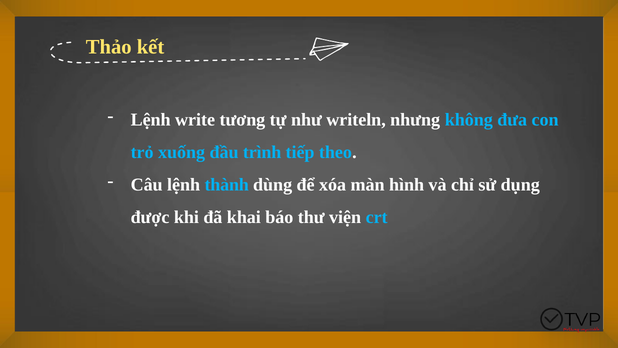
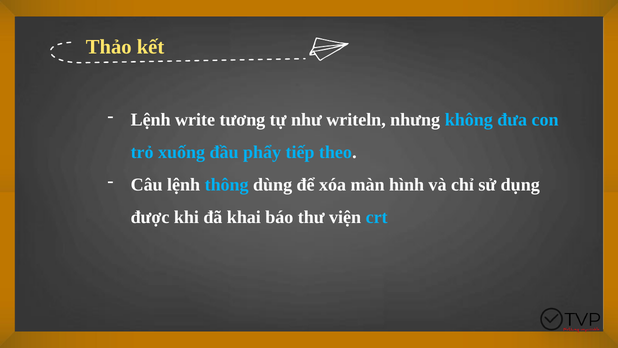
trình: trình -> phẩy
thành: thành -> thông
